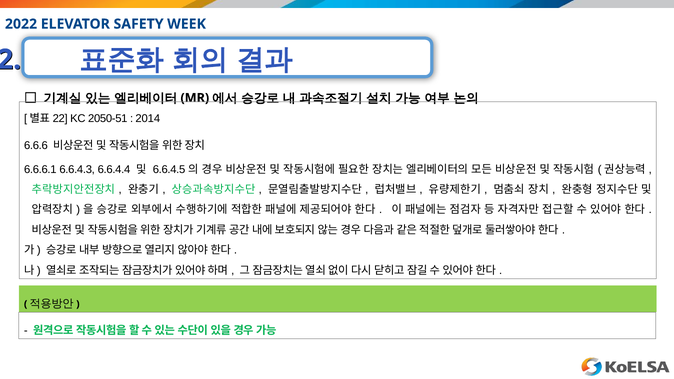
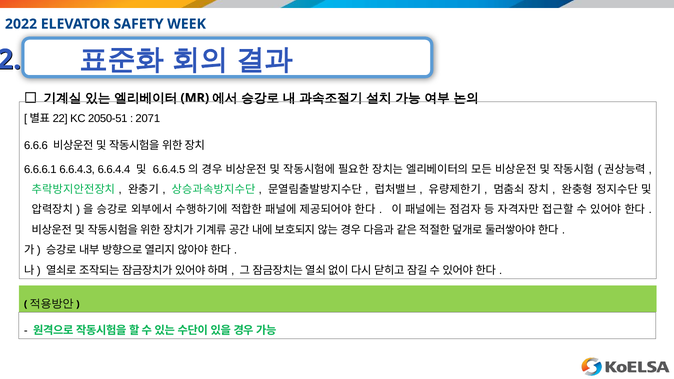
2014: 2014 -> 2071
